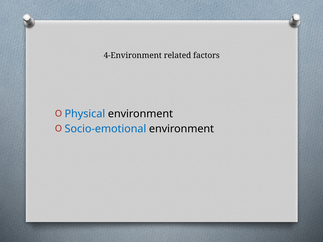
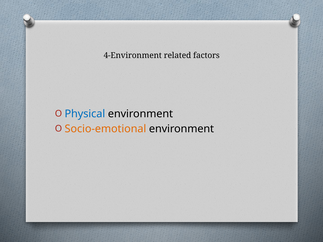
Socio-emotional colour: blue -> orange
